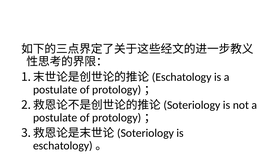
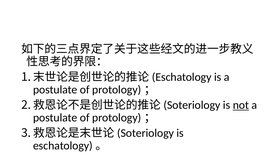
not underline: none -> present
